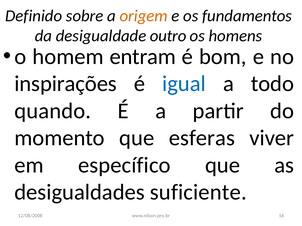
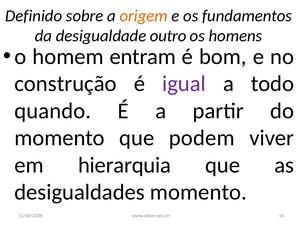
inspirações: inspirações -> construção
igual colour: blue -> purple
esferas: esferas -> podem
específico: específico -> hierarquia
desigualdades suficiente: suficiente -> momento
